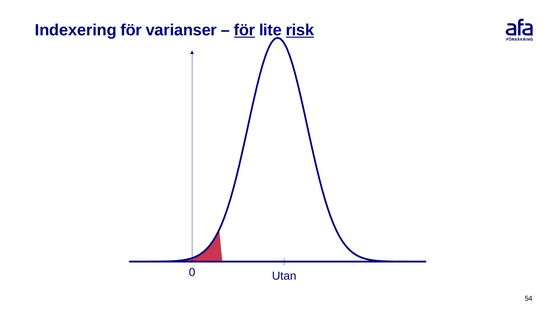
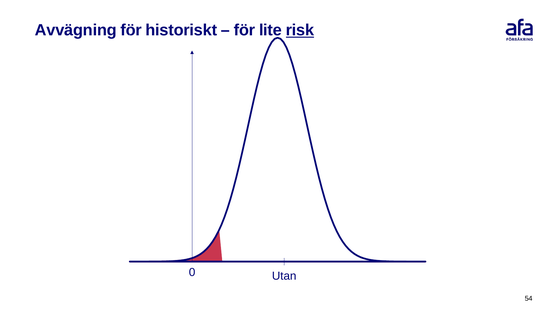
Indexering: Indexering -> Avvägning
varianser: varianser -> historiskt
för at (245, 30) underline: present -> none
